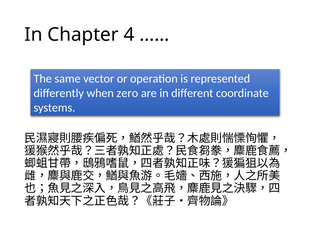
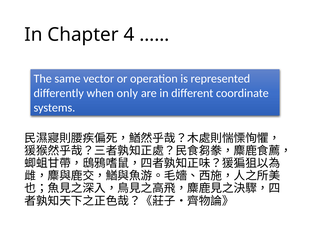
zero: zero -> only
